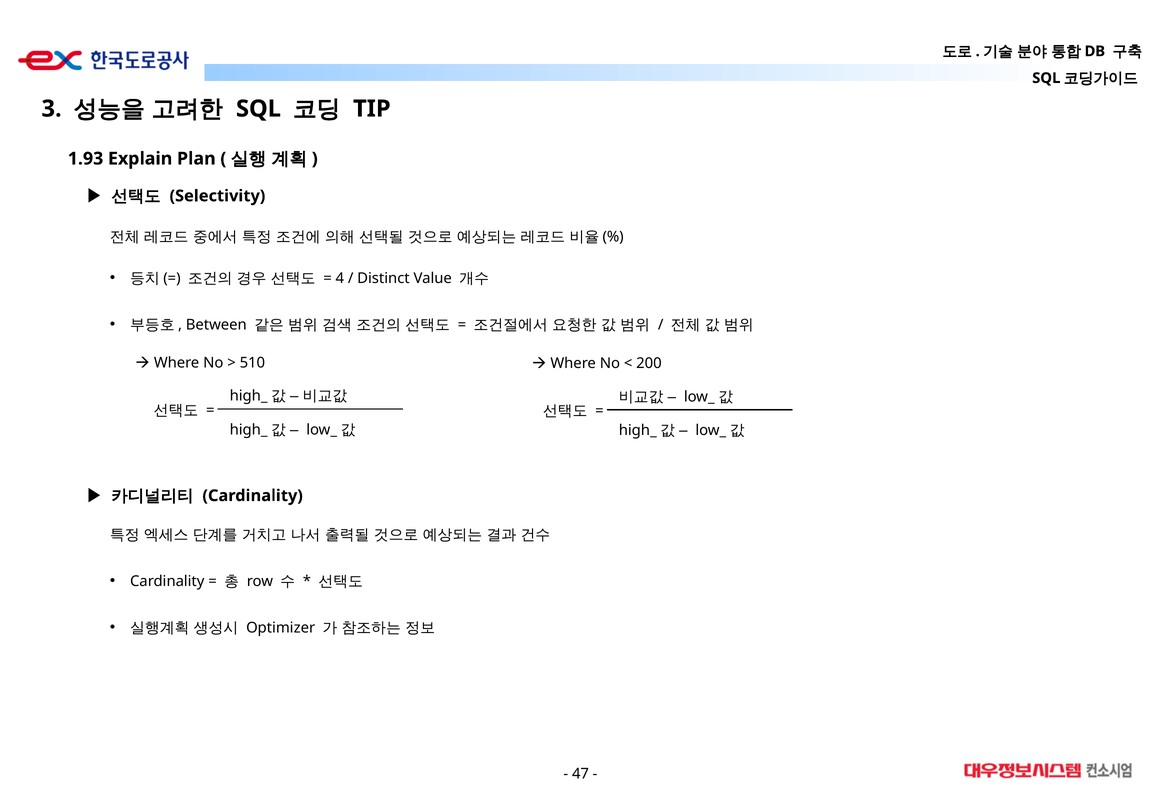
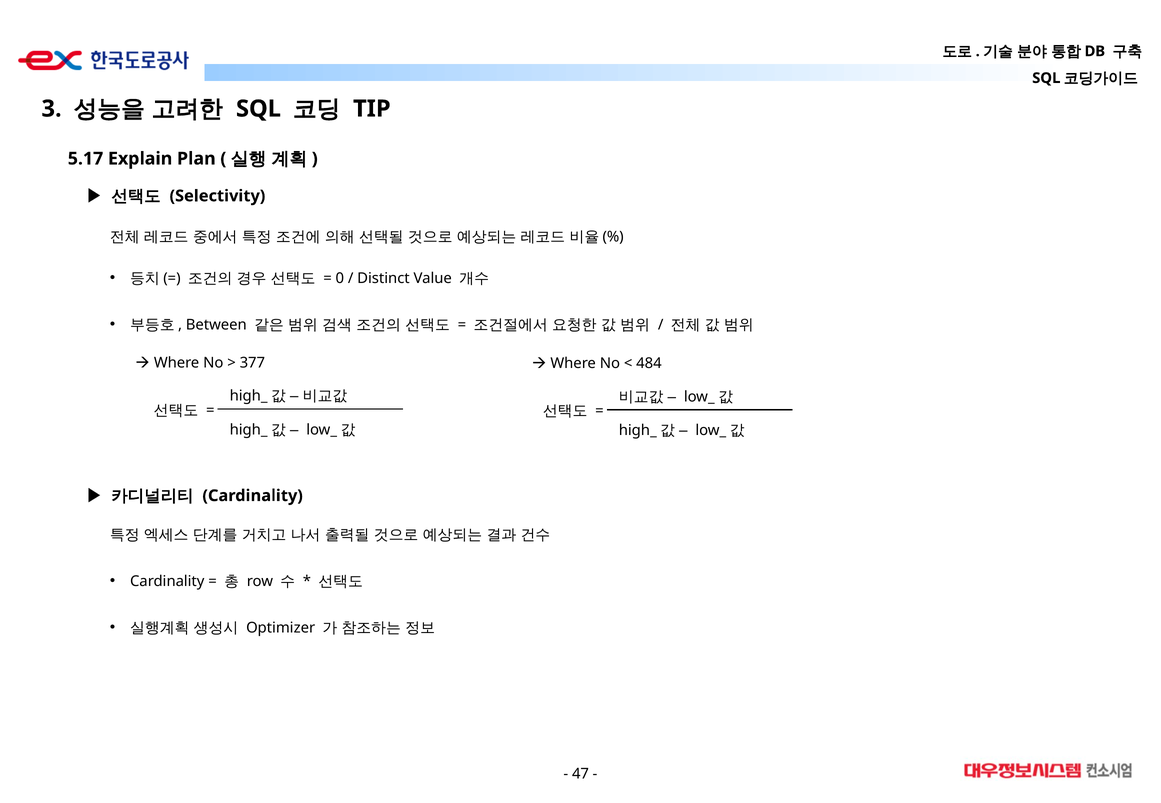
1.93: 1.93 -> 5.17
4: 4 -> 0
510: 510 -> 377
200: 200 -> 484
